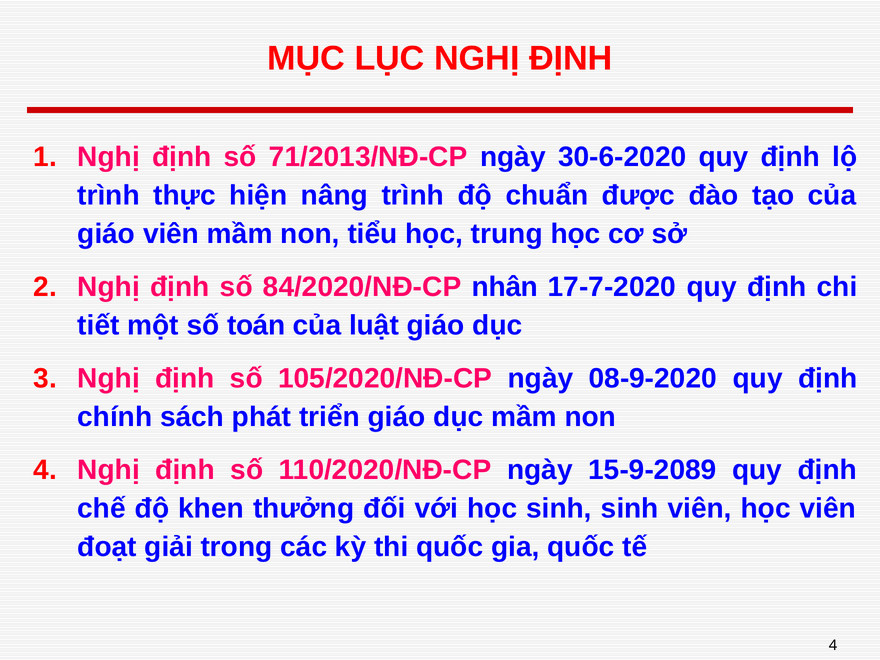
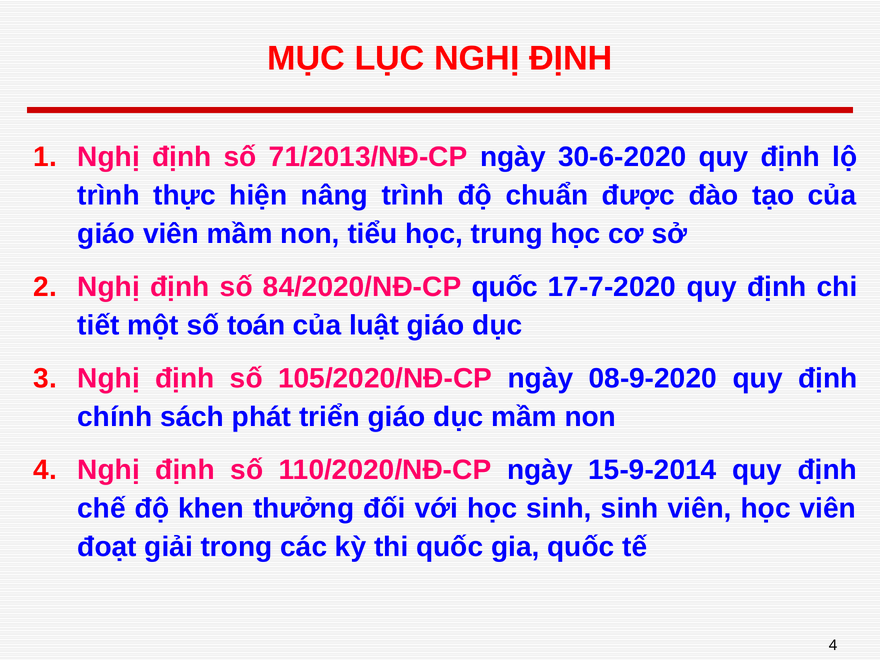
84/2020/NĐ-CP nhân: nhân -> quốc
15-9-2089: 15-9-2089 -> 15-9-2014
